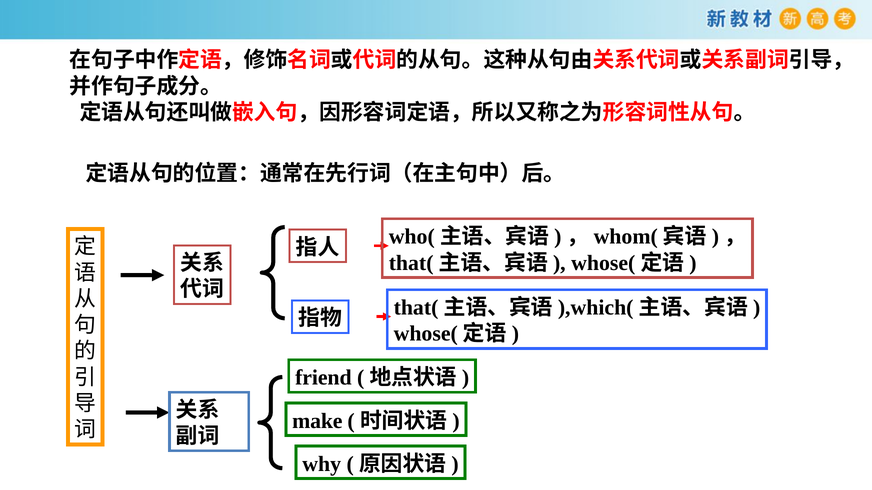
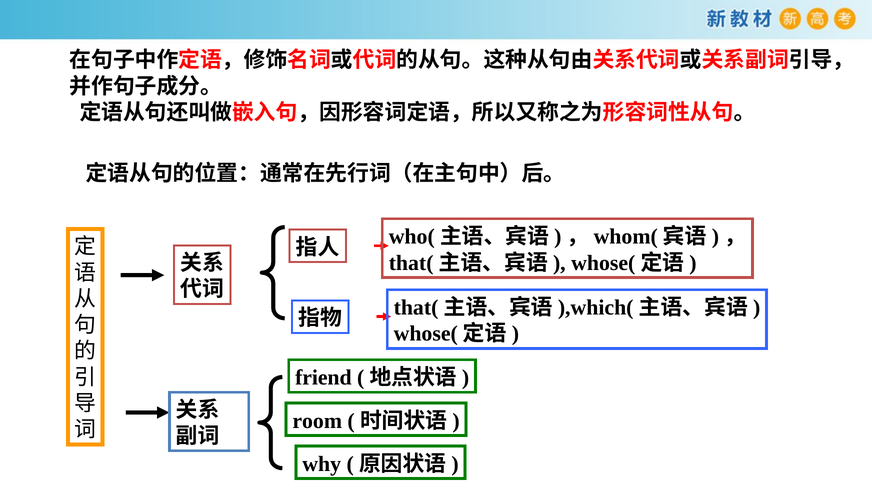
make: make -> room
